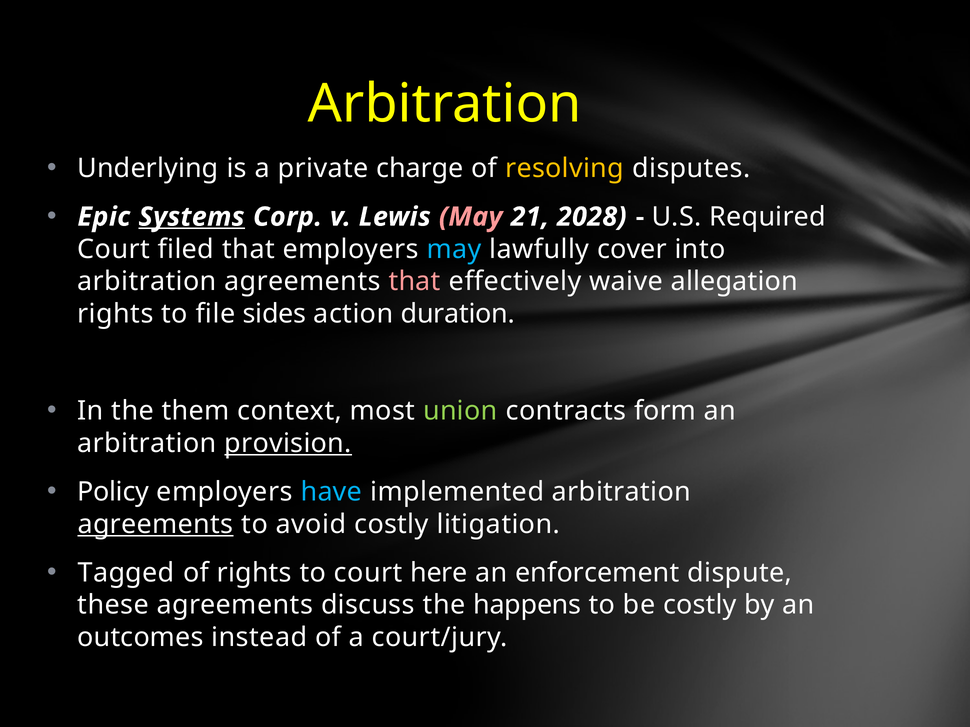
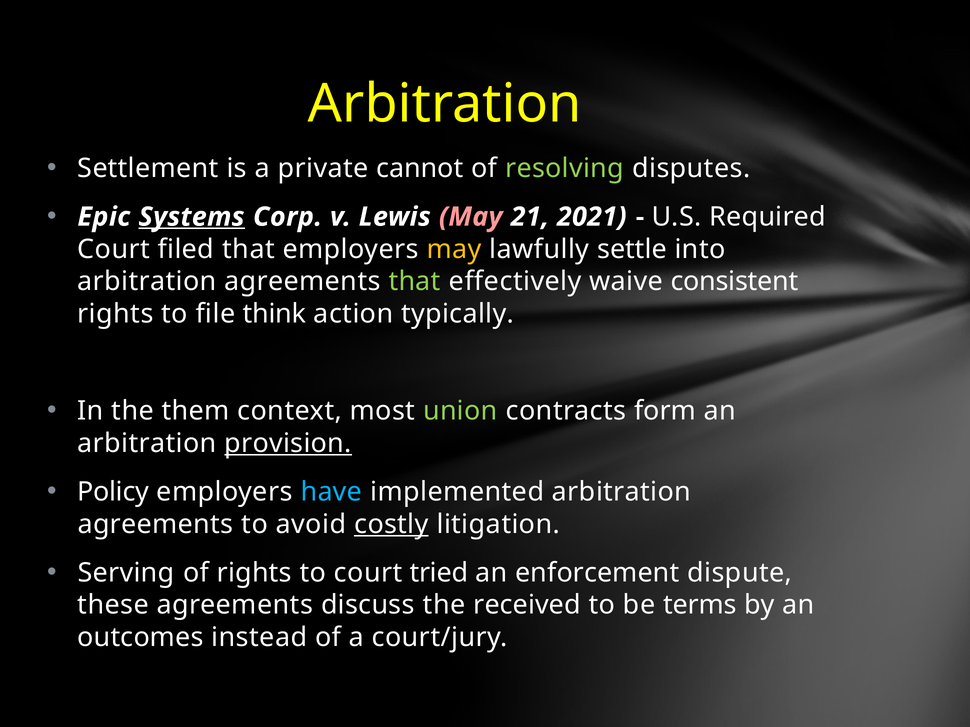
Underlying: Underlying -> Settlement
charge: charge -> cannot
resolving colour: yellow -> light green
2028: 2028 -> 2021
may at (454, 249) colour: light blue -> yellow
cover: cover -> settle
that at (415, 282) colour: pink -> light green
allegation: allegation -> consistent
sides: sides -> think
duration: duration -> typically
agreements at (155, 525) underline: present -> none
costly at (391, 525) underline: none -> present
Tagged: Tagged -> Serving
here: here -> tried
happens: happens -> received
be costly: costly -> terms
